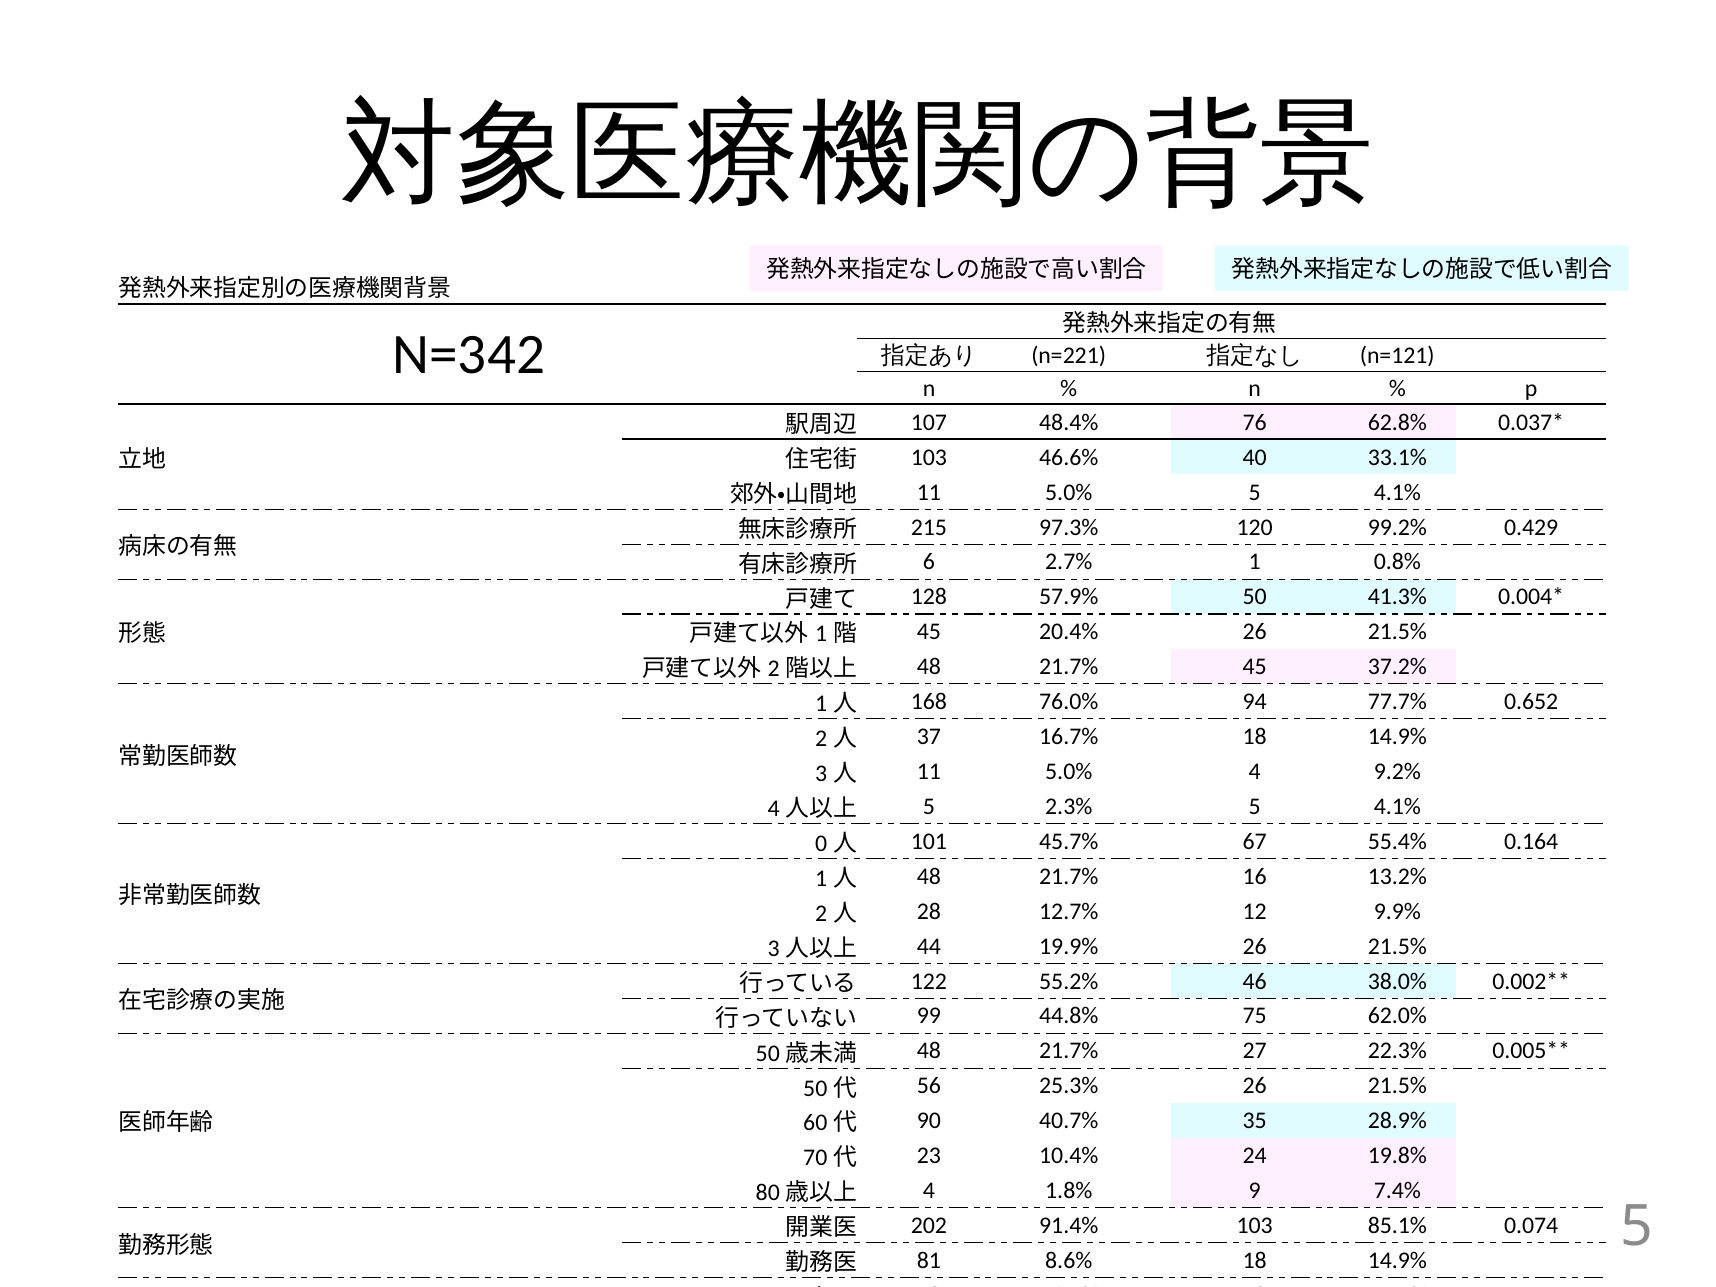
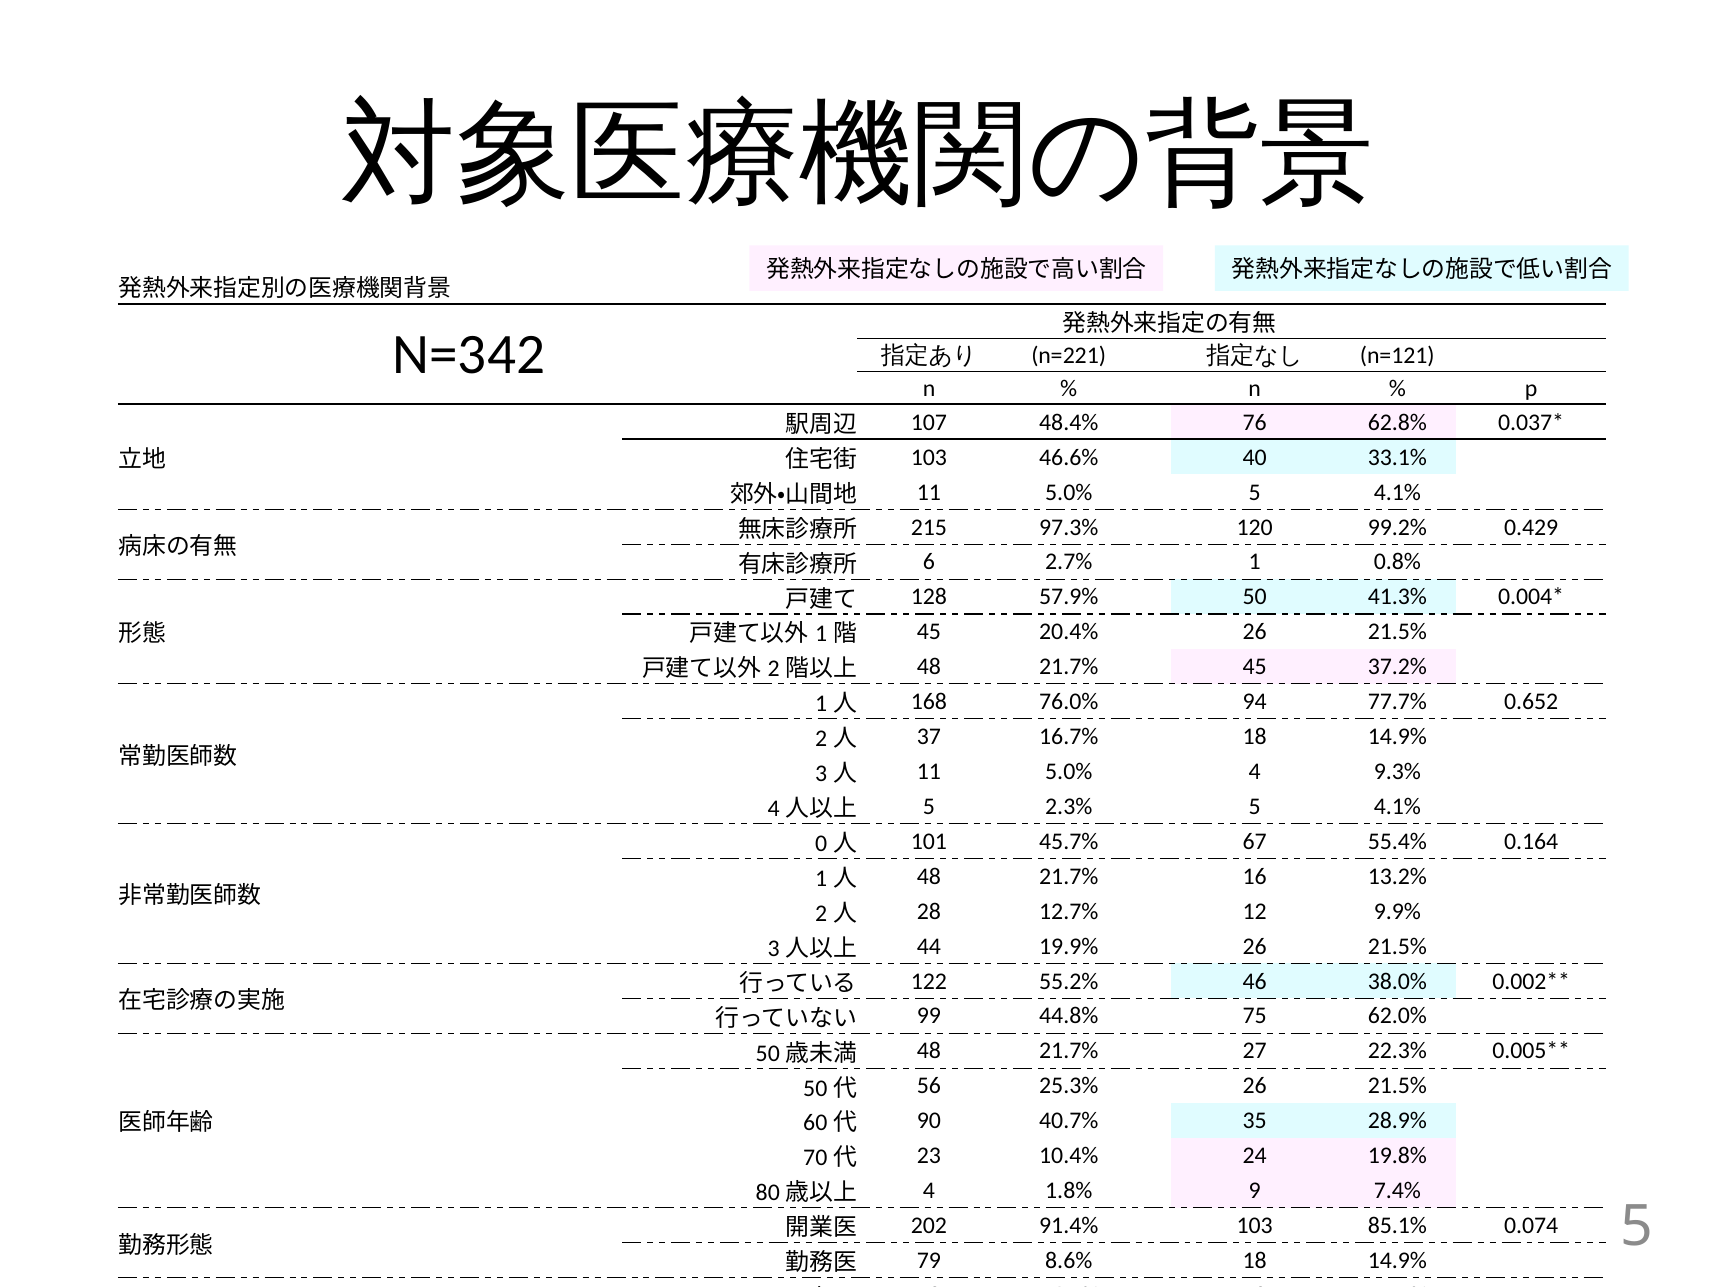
9.2%: 9.2% -> 9.3%
81: 81 -> 79
